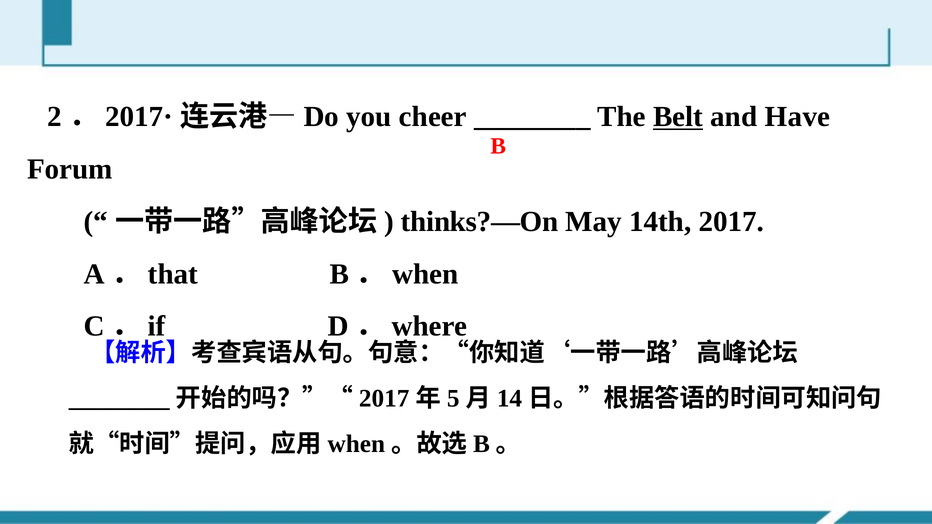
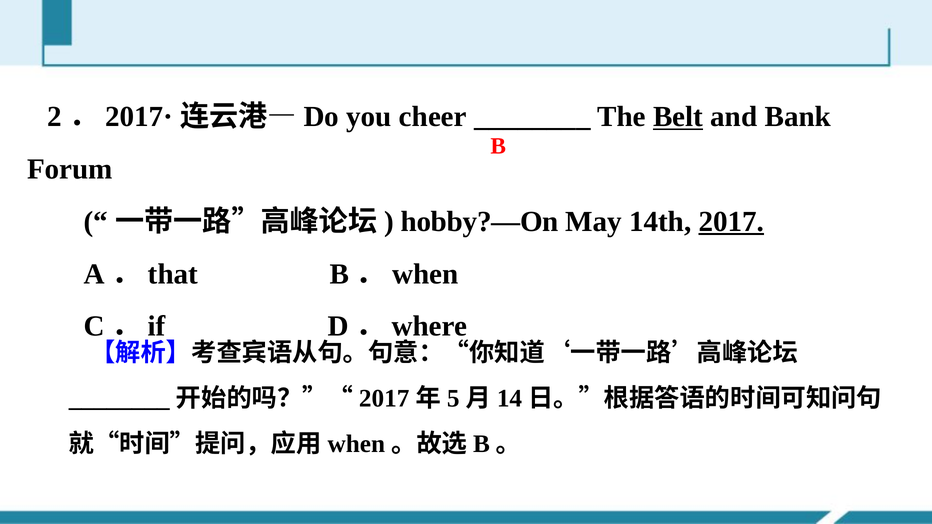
Have: Have -> Bank
thinks?—On: thinks?—On -> hobby?—On
2017 underline: none -> present
